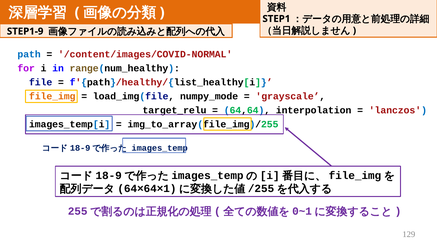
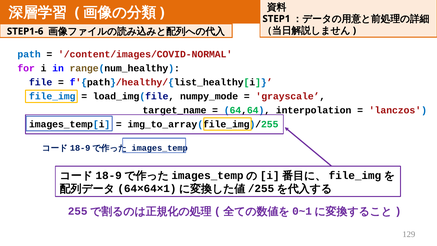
STEP1-9: STEP1-9 -> STEP1-6
file_img colour: orange -> blue
target_relu: target_relu -> target_name
